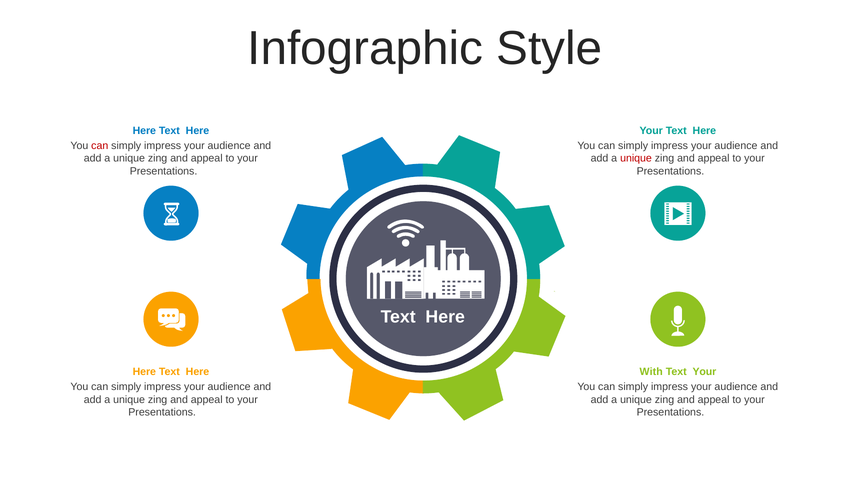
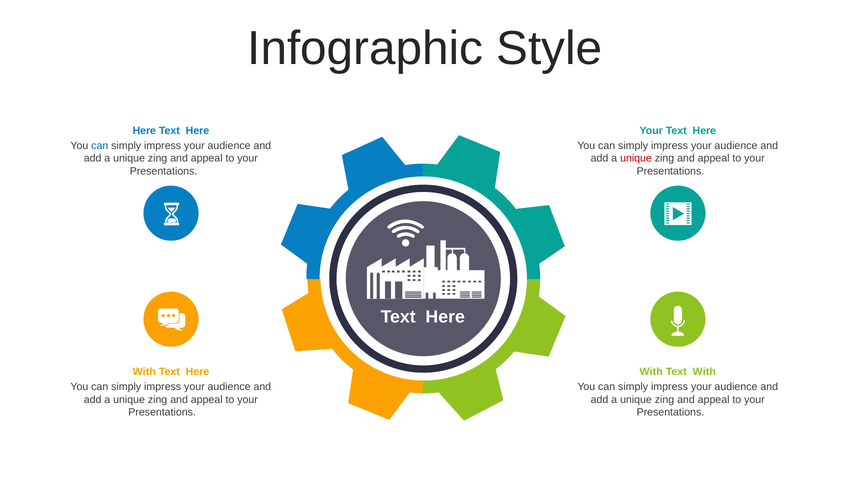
can at (100, 146) colour: red -> blue
Here at (144, 372): Here -> With
Text Your: Your -> With
